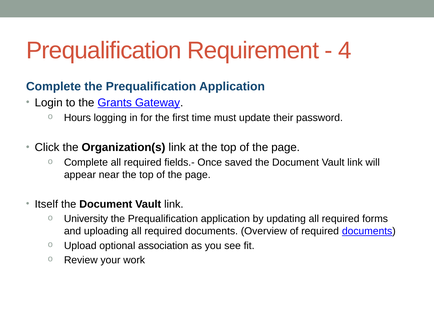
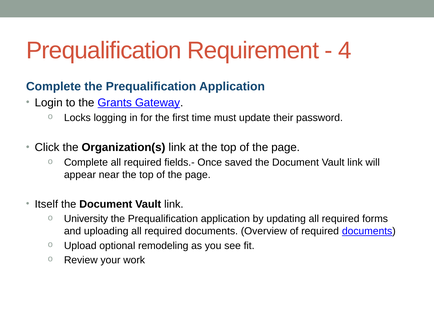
Hours: Hours -> Locks
association: association -> remodeling
